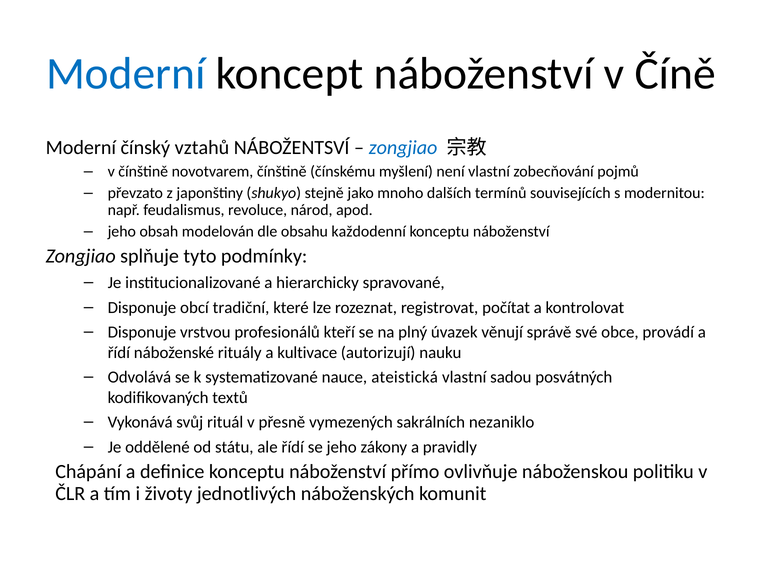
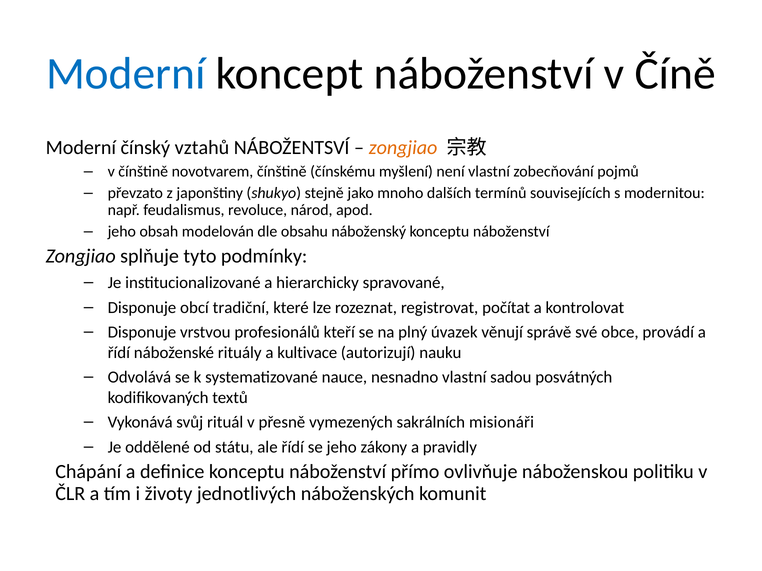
zongjiao at (403, 148) colour: blue -> orange
každodenní: každodenní -> náboženský
ateistická: ateistická -> nesnadno
nezaniklo: nezaniklo -> misionáři
